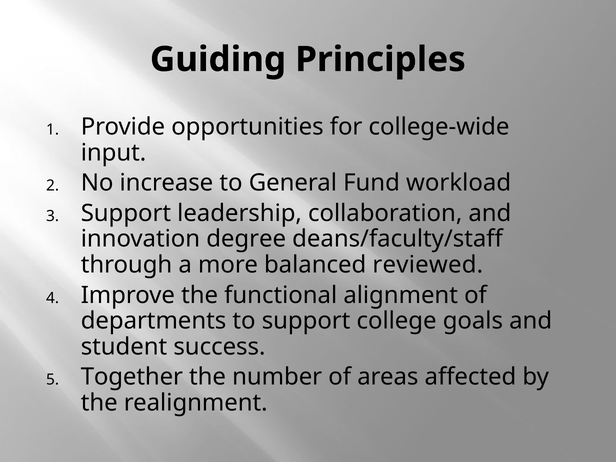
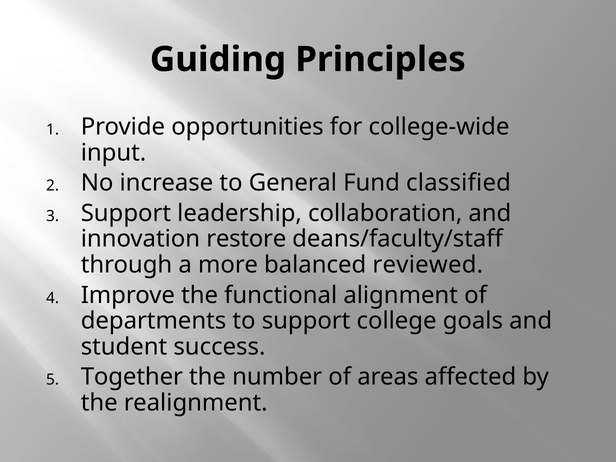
workload: workload -> classified
degree: degree -> restore
